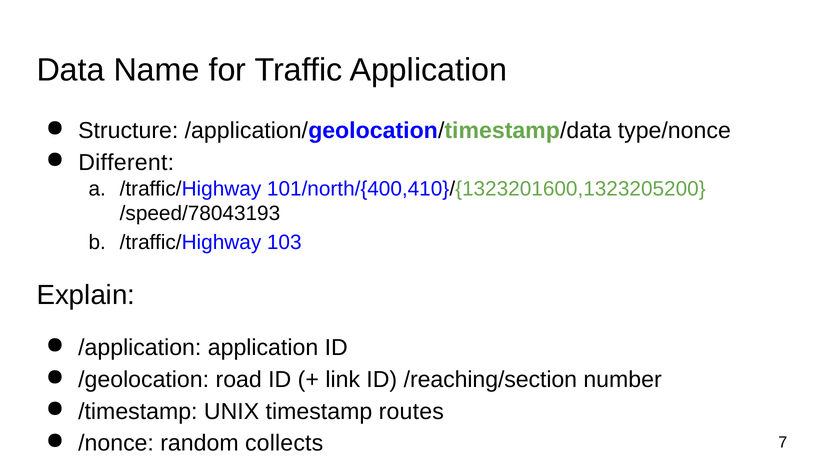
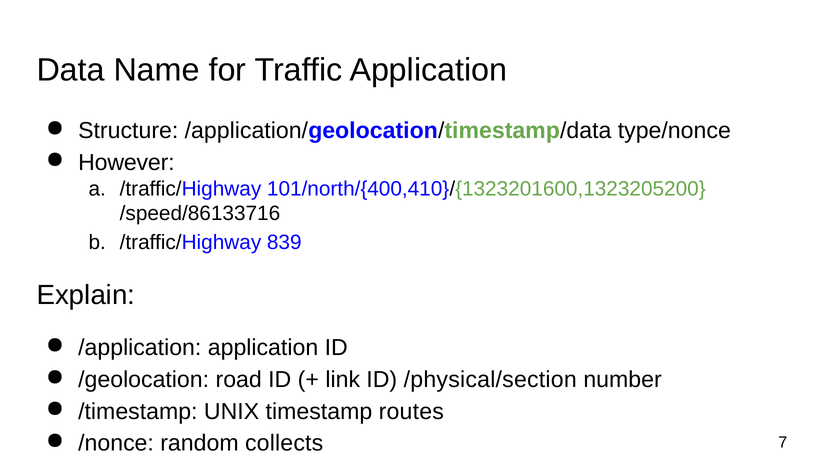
Different: Different -> However
/speed/78043193: /speed/78043193 -> /speed/86133716
103: 103 -> 839
/reaching/section: /reaching/section -> /physical/section
